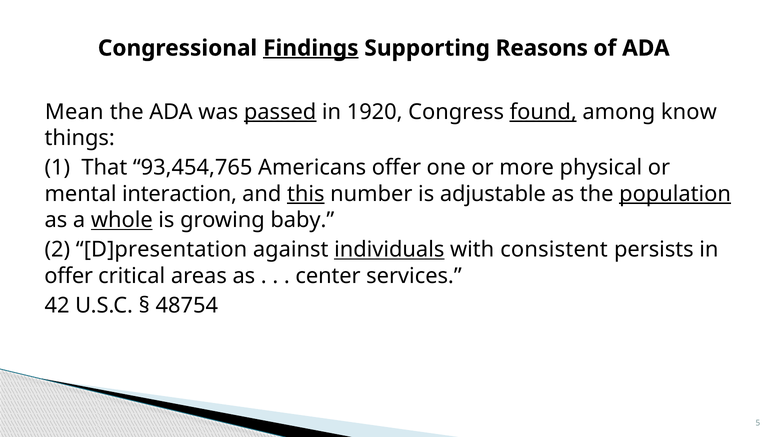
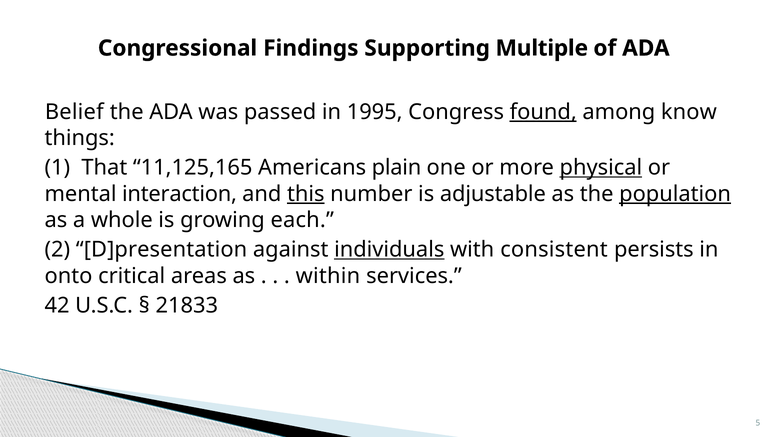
Findings underline: present -> none
Reasons: Reasons -> Multiple
Mean: Mean -> Belief
passed underline: present -> none
1920: 1920 -> 1995
93,454,765: 93,454,765 -> 11,125,165
Americans offer: offer -> plain
physical underline: none -> present
whole underline: present -> none
baby: baby -> each
offer at (69, 276): offer -> onto
center: center -> within
48754: 48754 -> 21833
